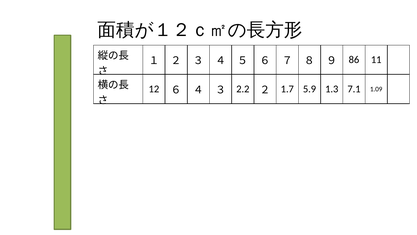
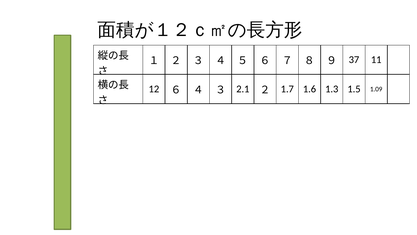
86: 86 -> 37
2.2: 2.2 -> 2.1
5.9: 5.9 -> 1.6
7.1: 7.1 -> 1.5
